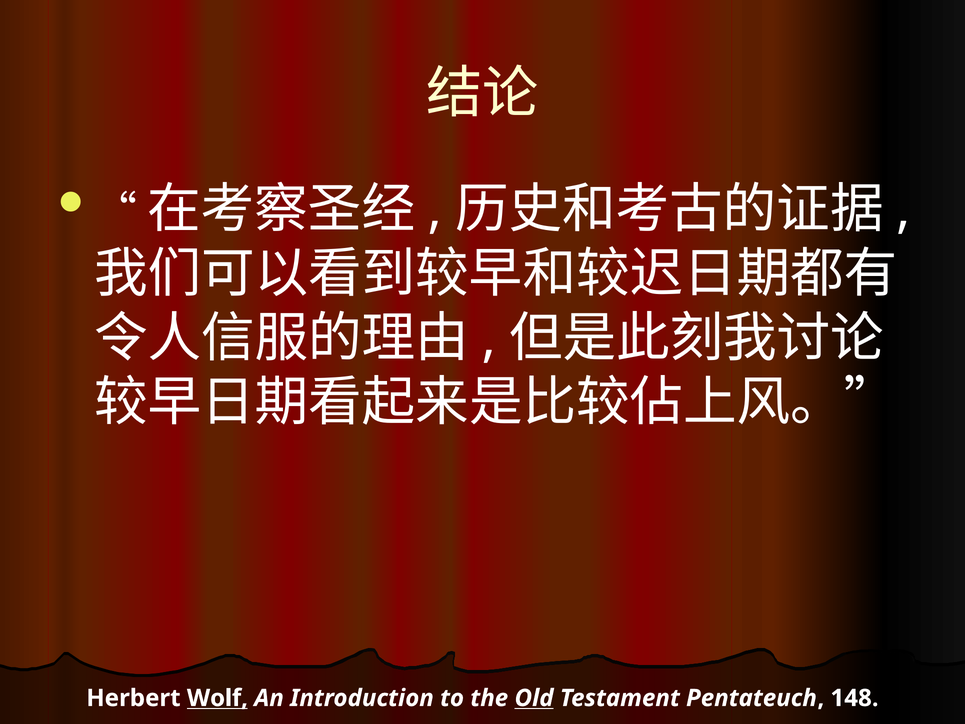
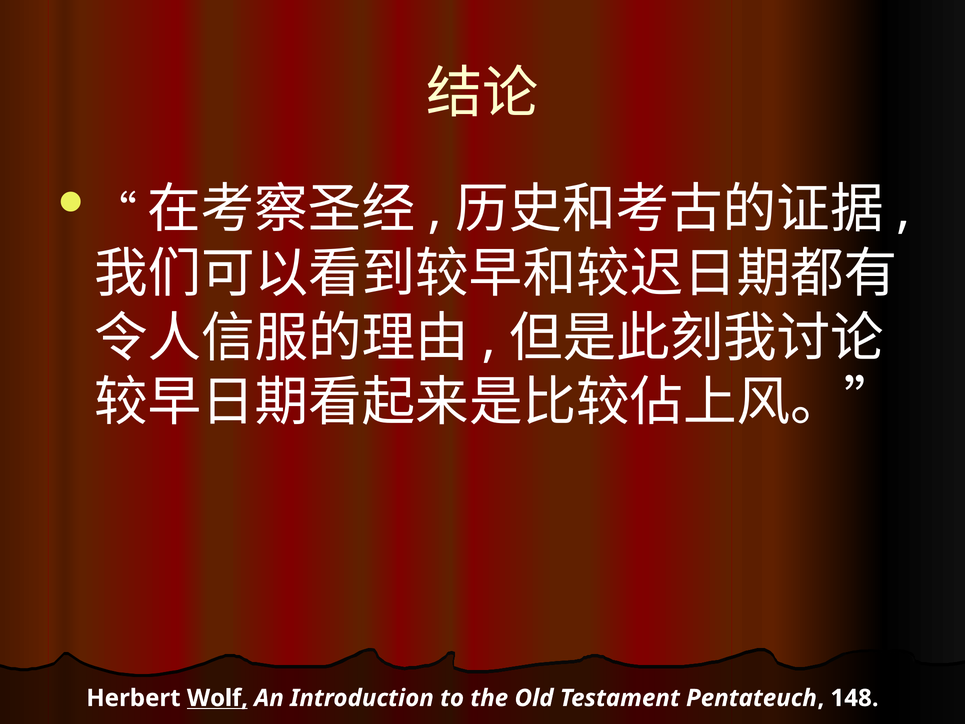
Old underline: present -> none
